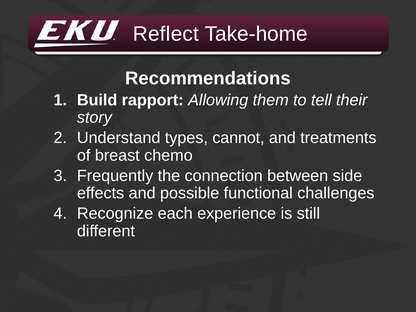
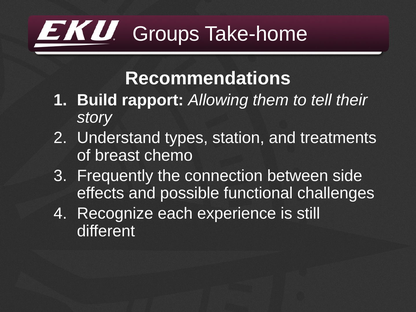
Reflect: Reflect -> Groups
cannot: cannot -> station
